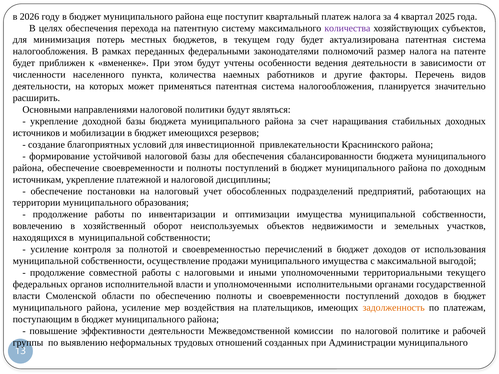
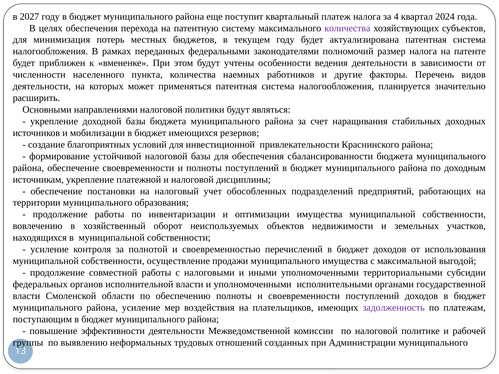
2026: 2026 -> 2027
2025: 2025 -> 2024
текущего: текущего -> субсидии
задолженность colour: orange -> purple
